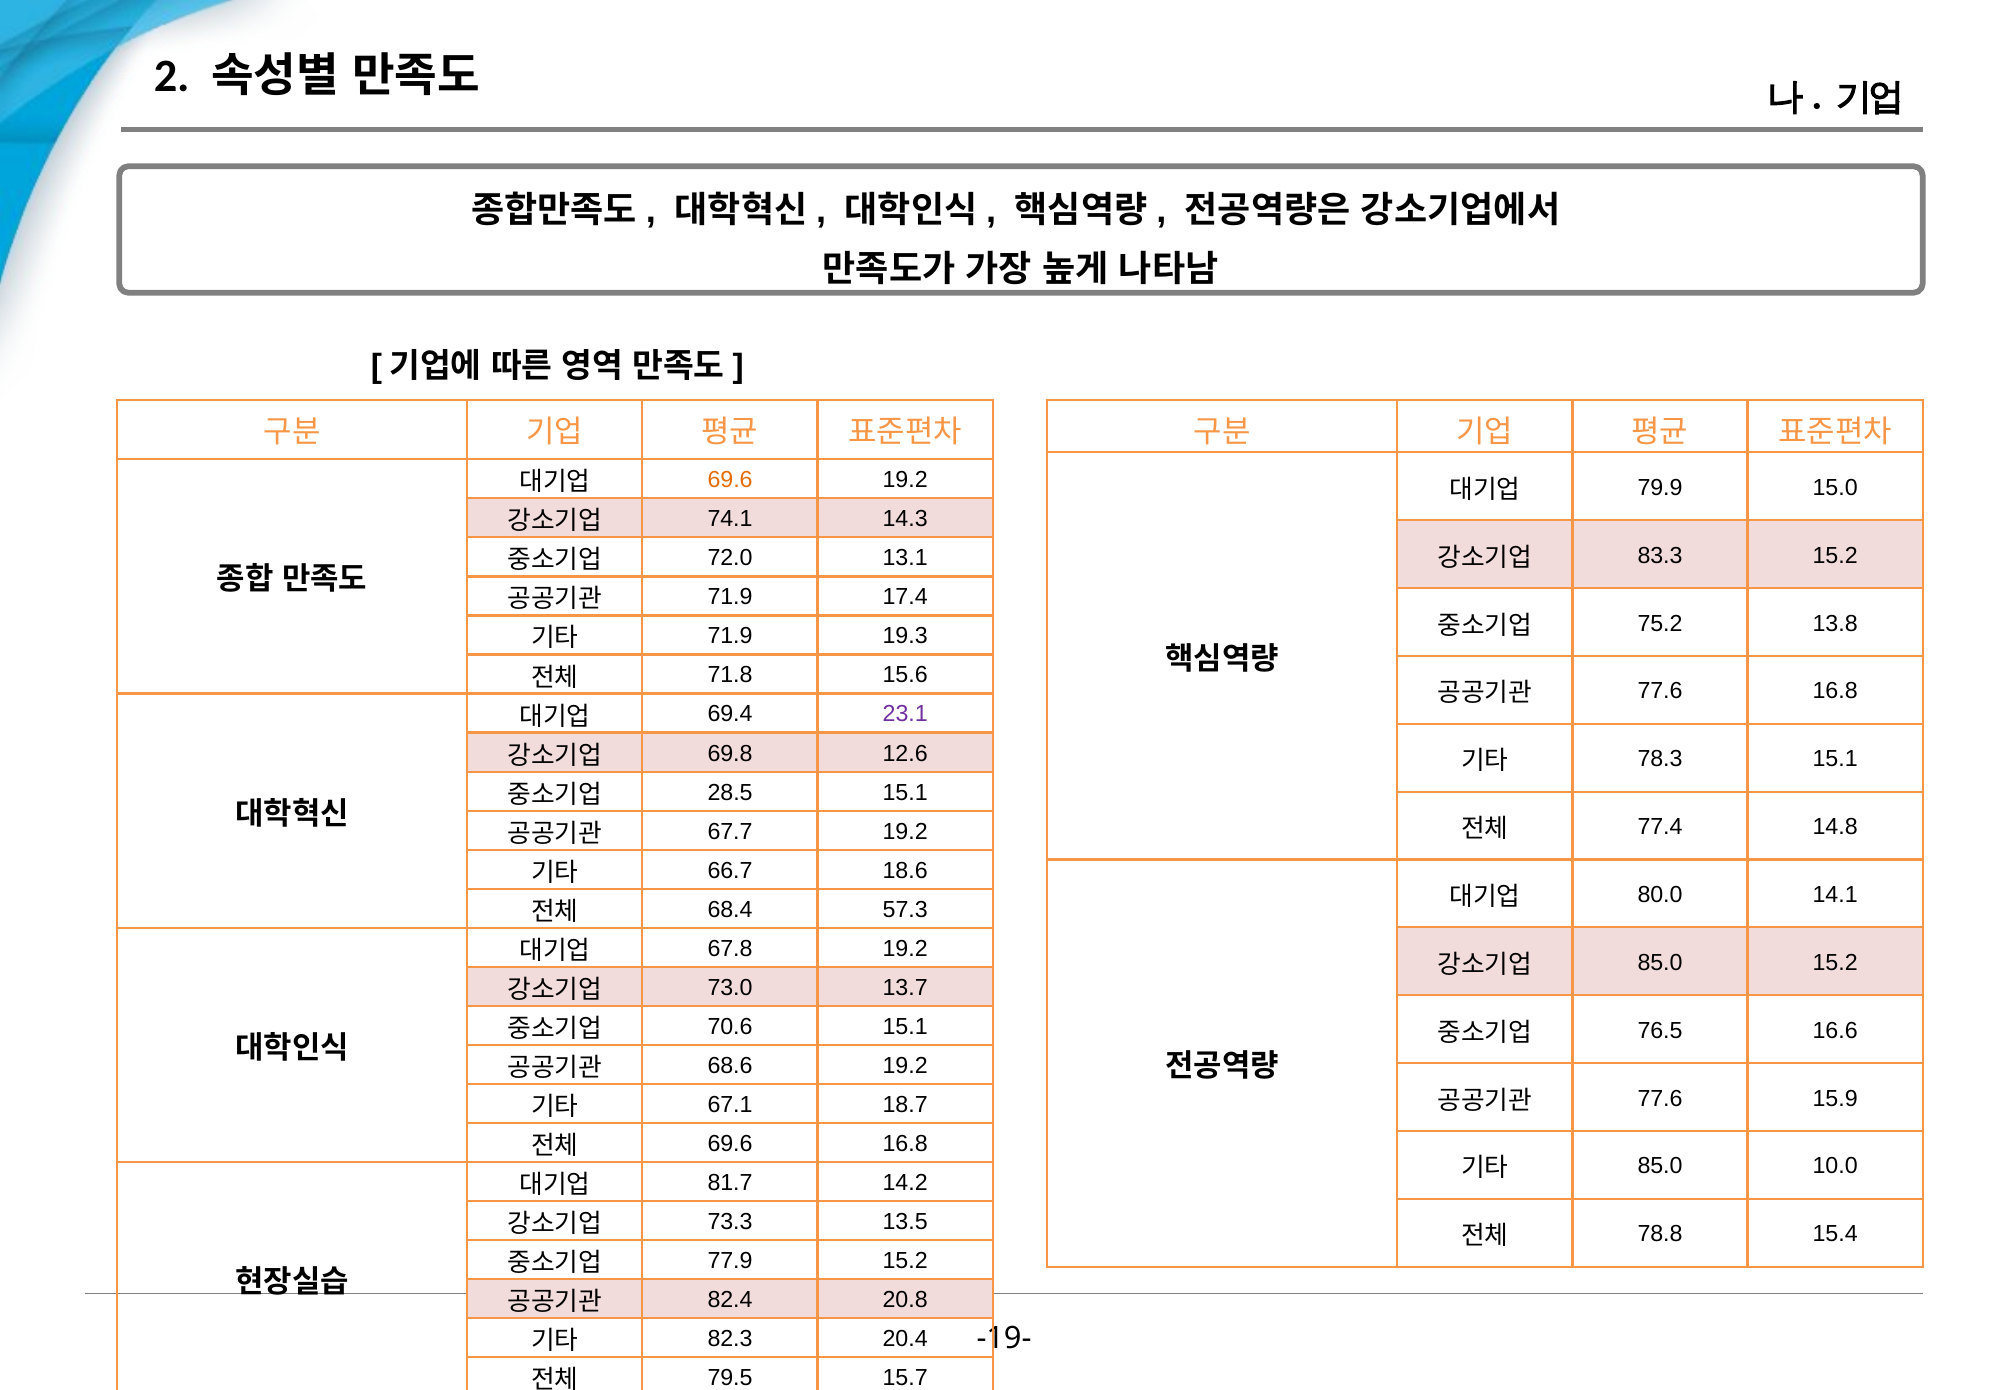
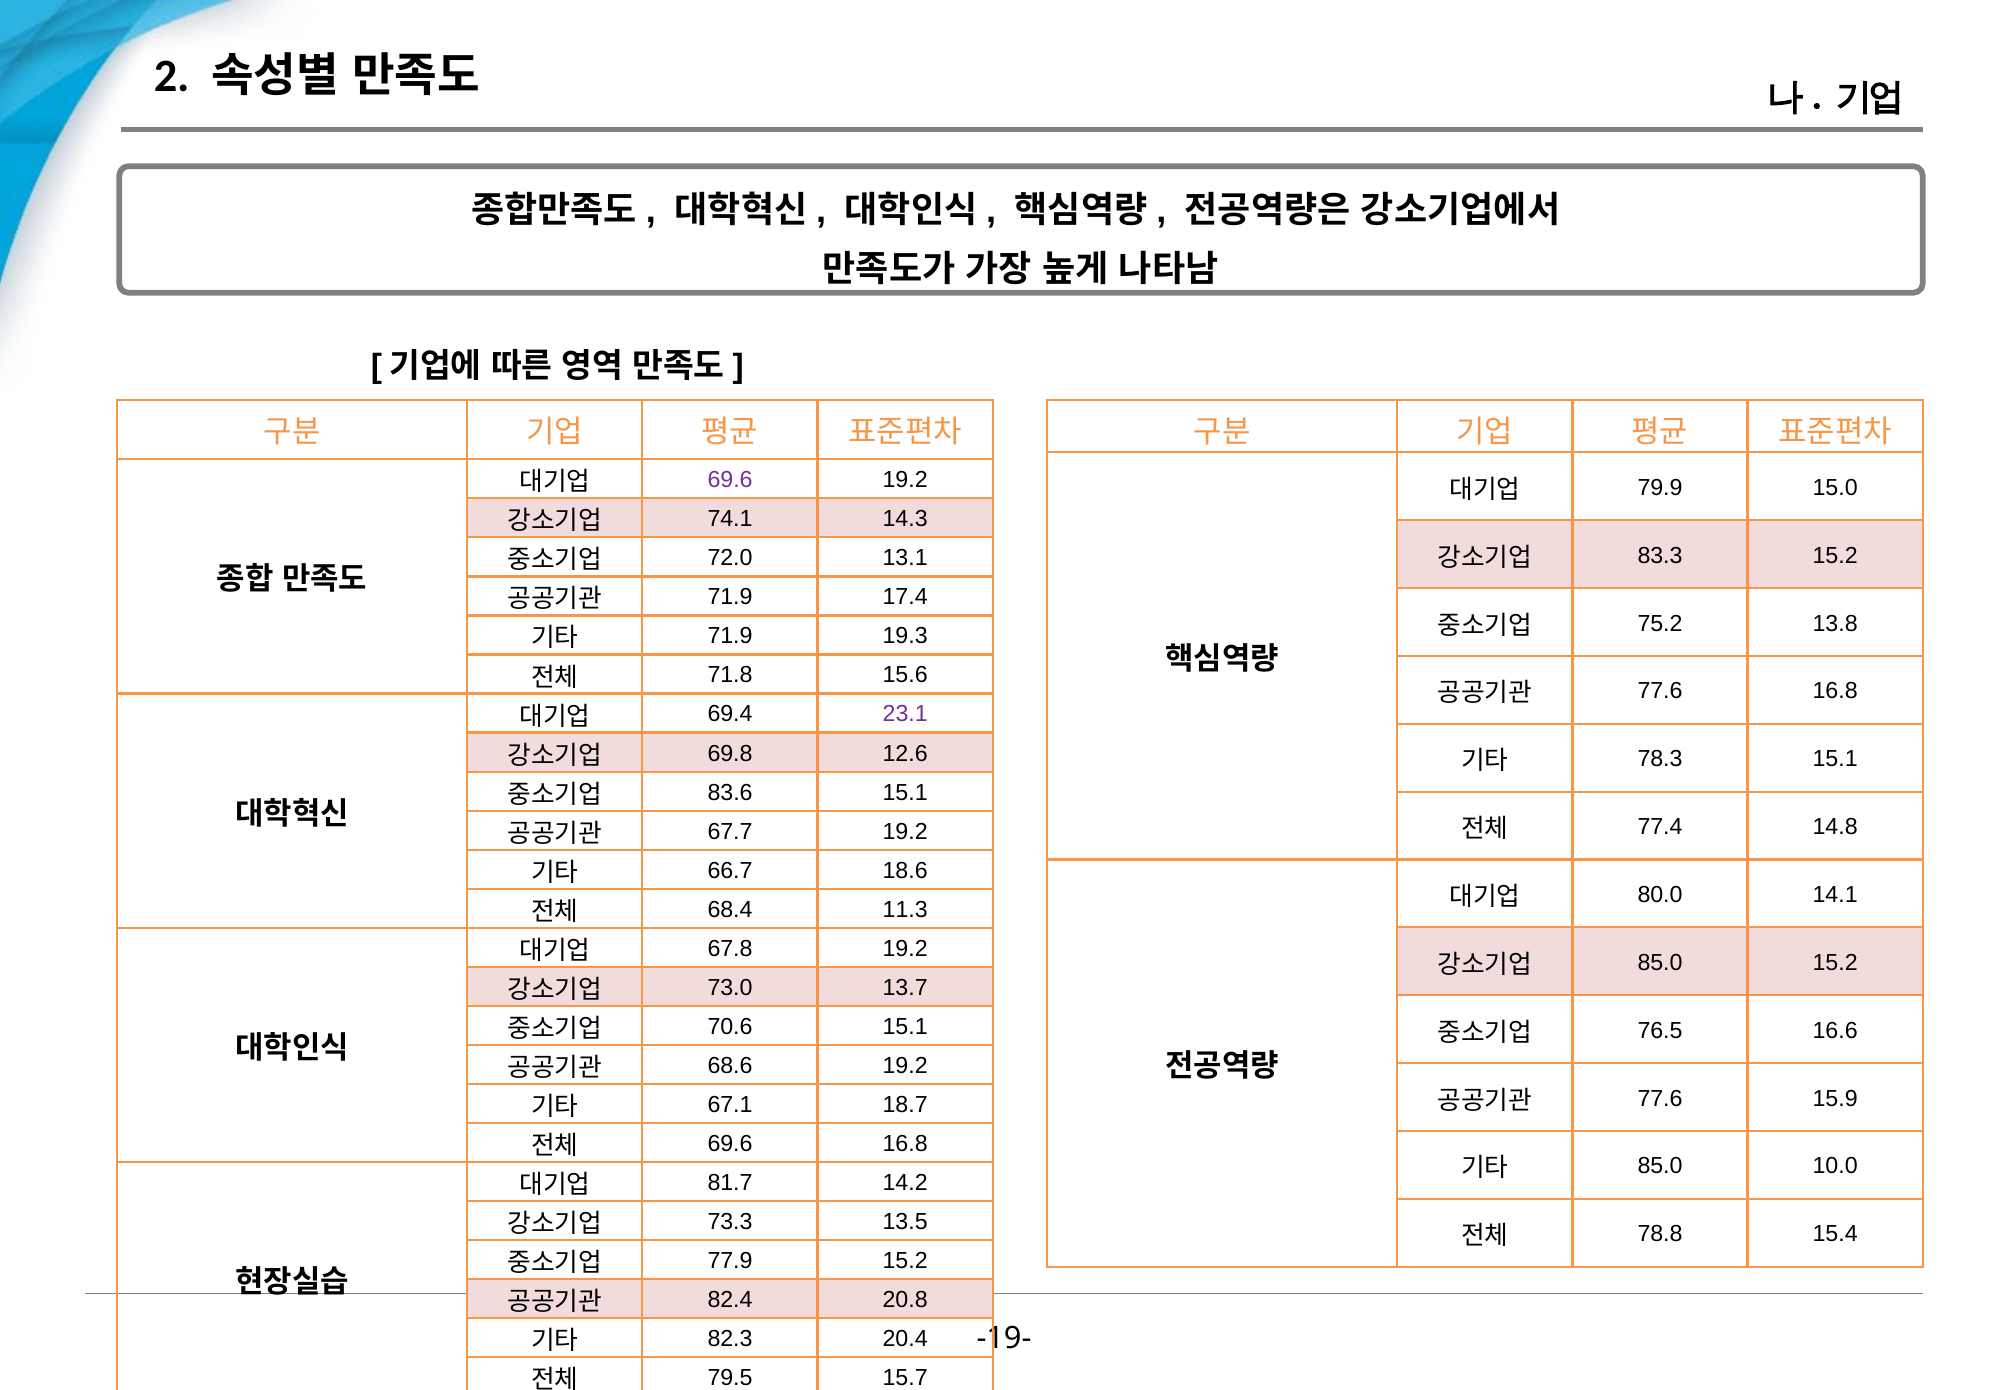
69.6 at (730, 480) colour: orange -> purple
28.5: 28.5 -> 83.6
57.3: 57.3 -> 11.3
